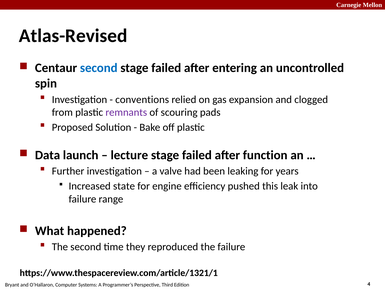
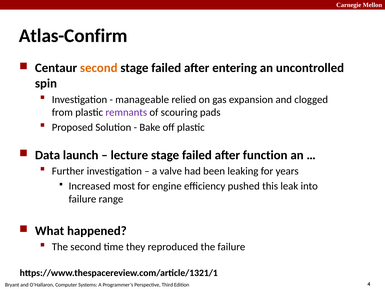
Atlas-Revised: Atlas-Revised -> Atlas-Confirm
second at (99, 68) colour: blue -> orange
conventions: conventions -> manageable
state: state -> most
